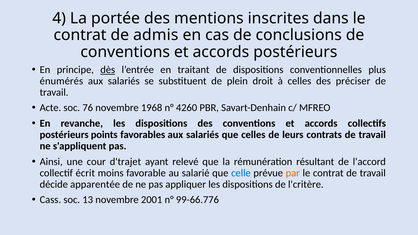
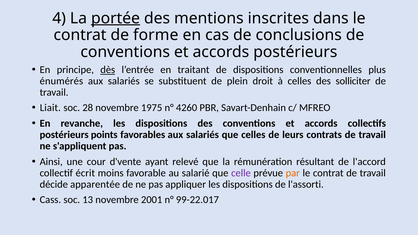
portée underline: none -> present
admis: admis -> forme
préciser: préciser -> solliciter
Acte: Acte -> Liait
76: 76 -> 28
1968: 1968 -> 1975
d'trajet: d'trajet -> d'vente
celle colour: blue -> purple
l'critère: l'critère -> l'assorti
99-66.776: 99-66.776 -> 99-22.017
